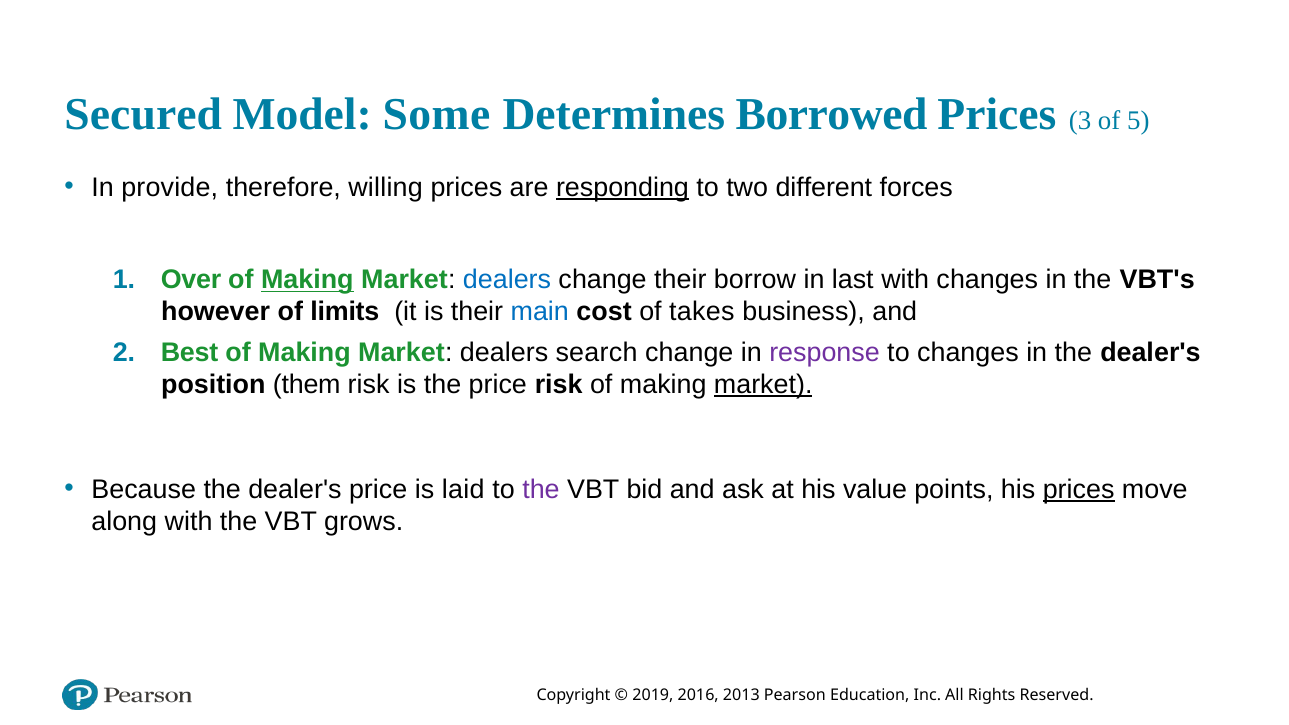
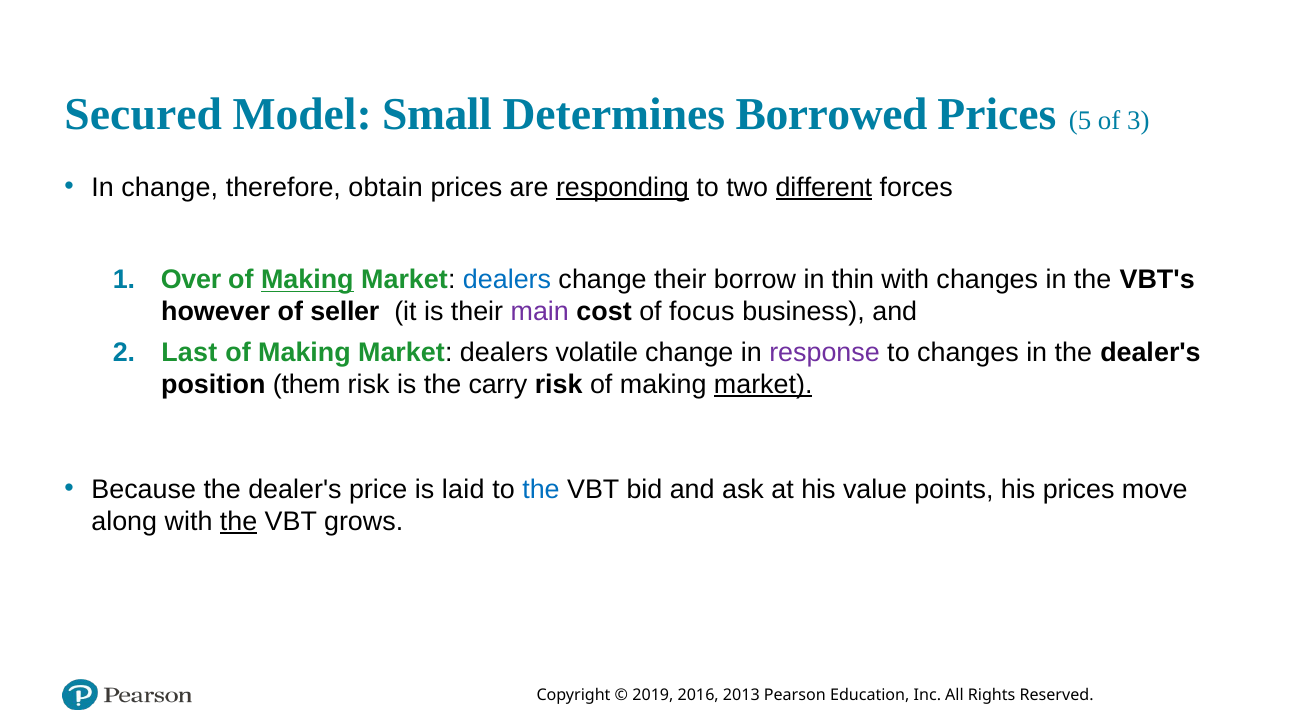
Some: Some -> Small
3: 3 -> 5
5: 5 -> 3
In provide: provide -> change
willing: willing -> obtain
different underline: none -> present
last: last -> thin
limits: limits -> seller
main colour: blue -> purple
takes: takes -> focus
Best: Best -> Last
search: search -> volatile
the price: price -> carry
the at (541, 489) colour: purple -> blue
prices at (1079, 489) underline: present -> none
the at (239, 522) underline: none -> present
